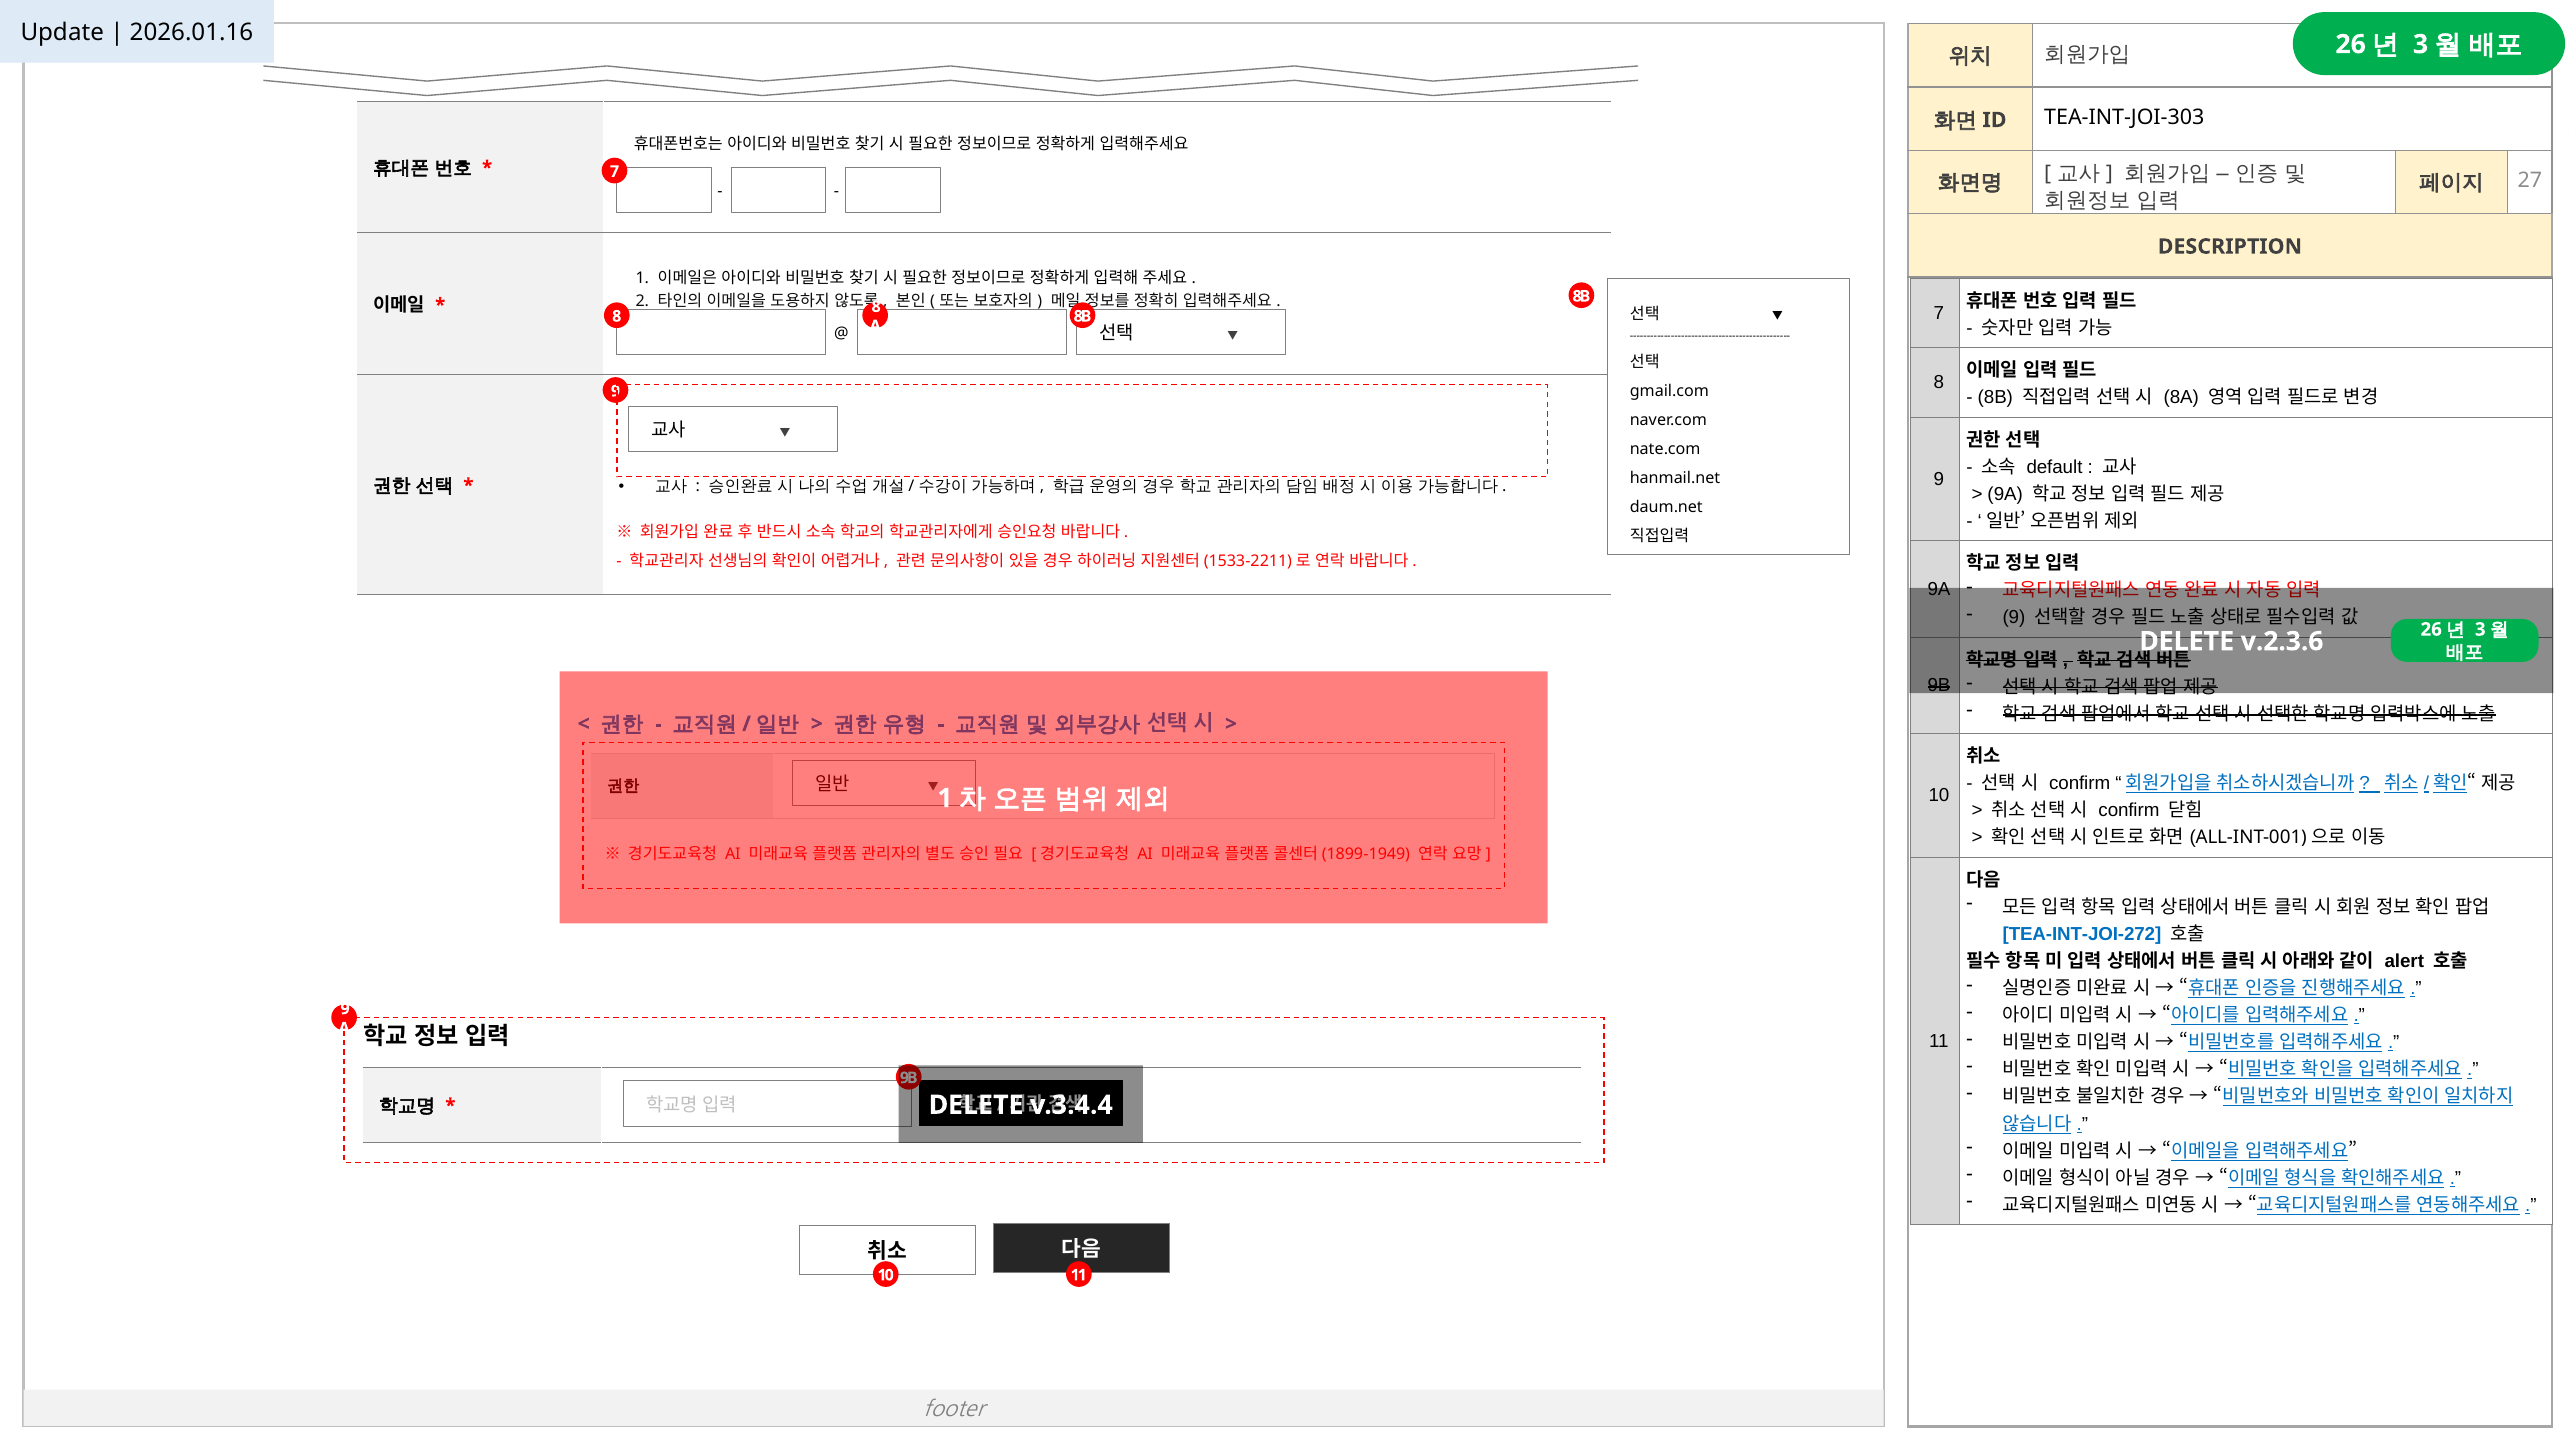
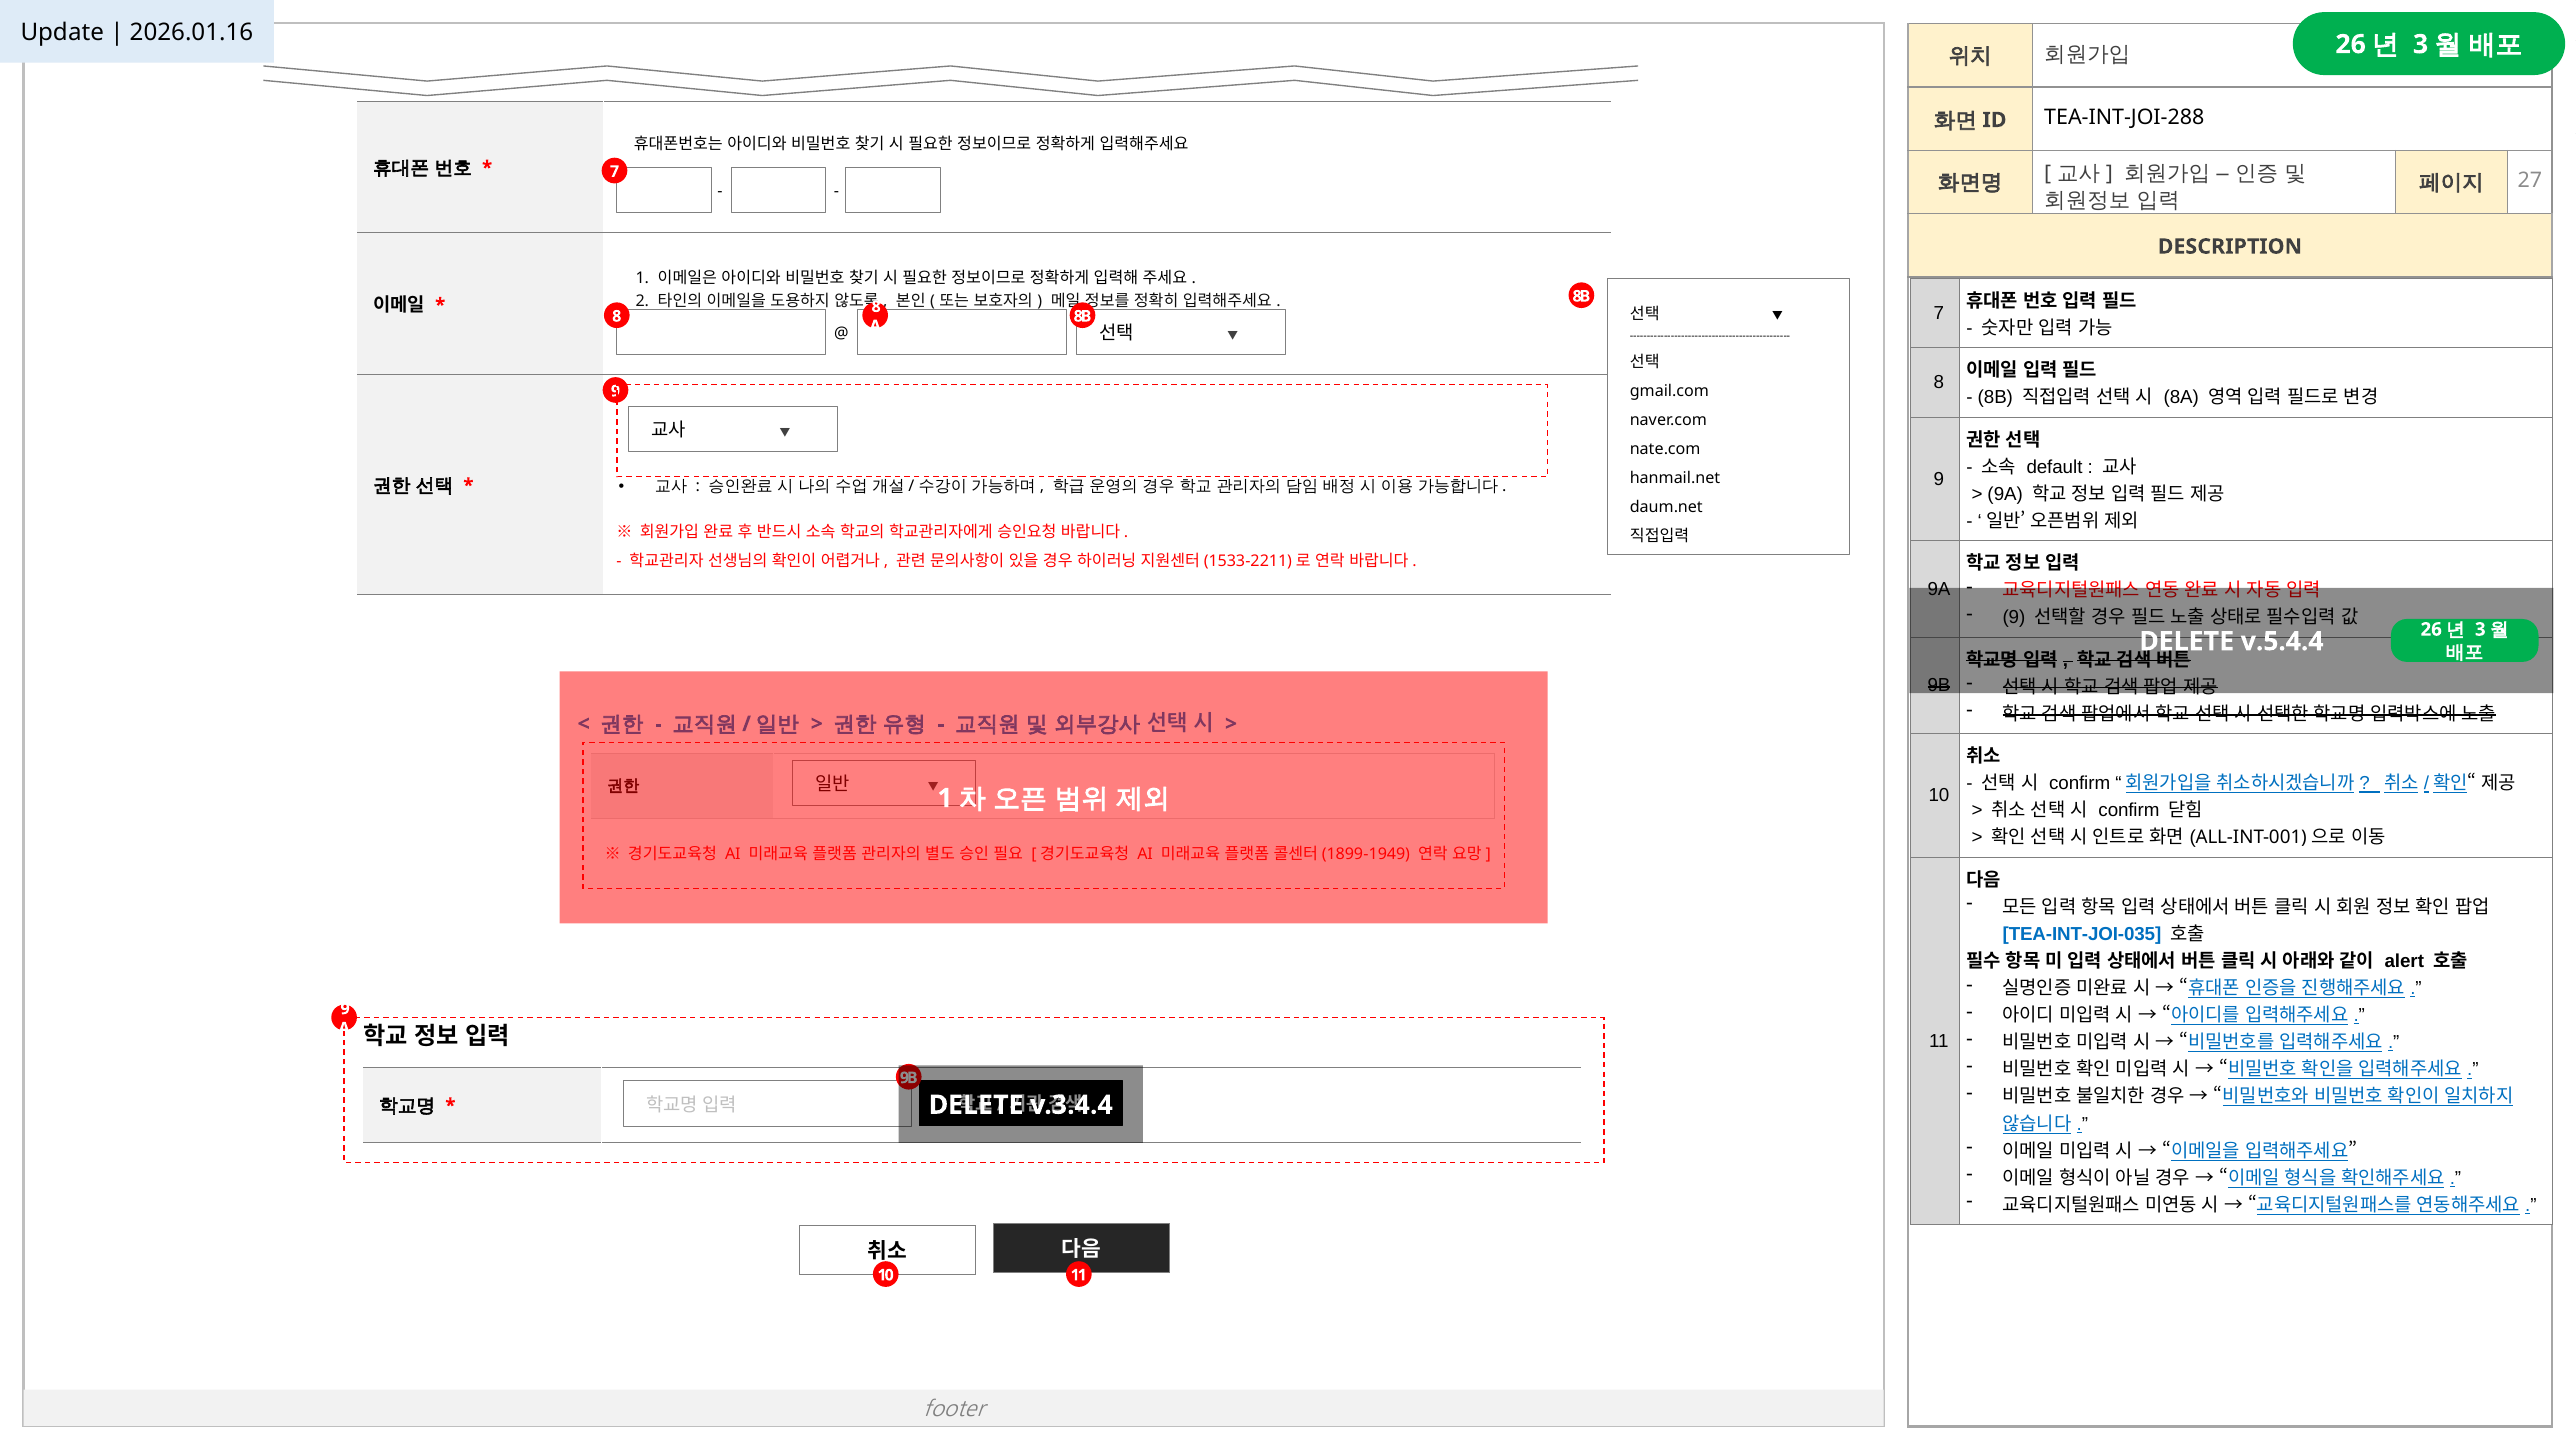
TEA-INT-JOI-303: TEA-INT-JOI-303 -> TEA-INT-JOI-288
v.2.3.6: v.2.3.6 -> v.5.4.4
TEA-INT-JOI-272: TEA-INT-JOI-272 -> TEA-INT-JOI-035
